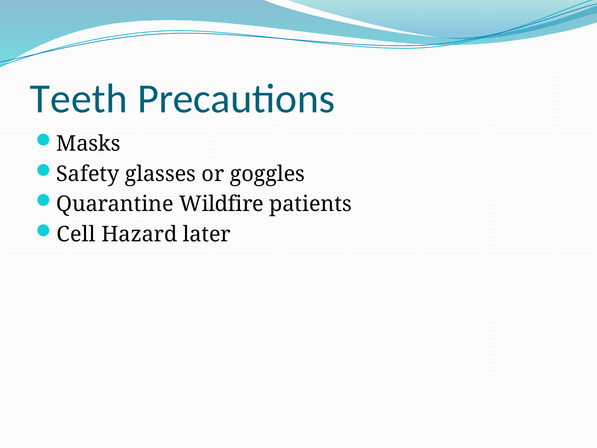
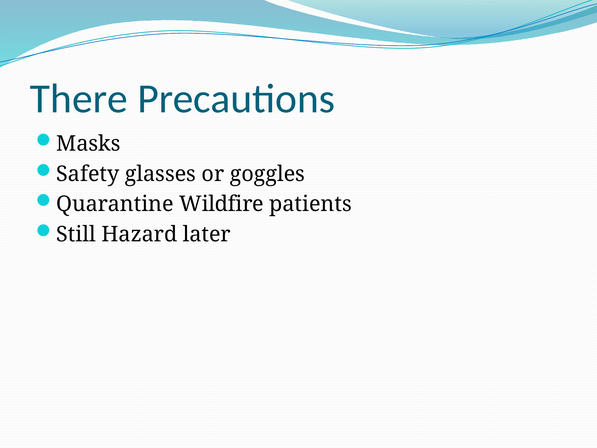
Teeth: Teeth -> There
Cell: Cell -> Still
